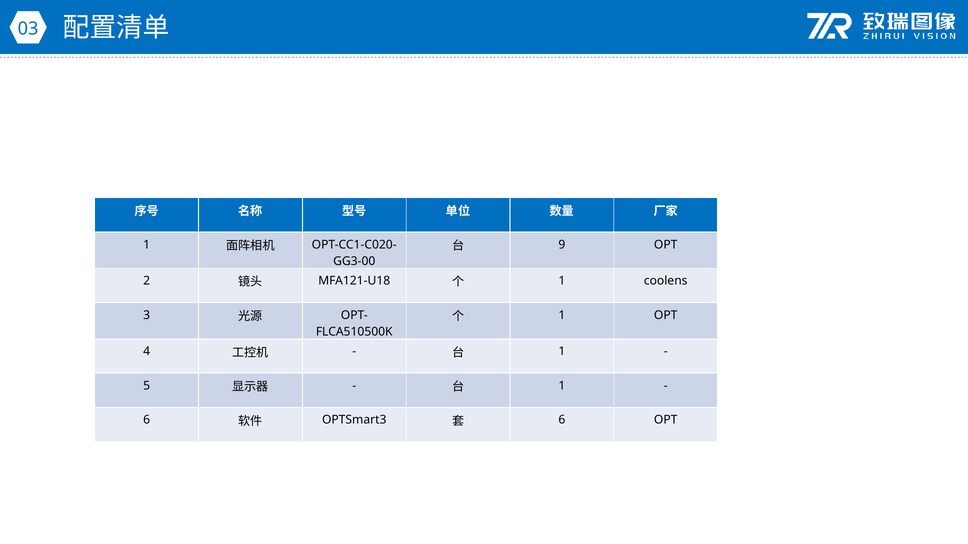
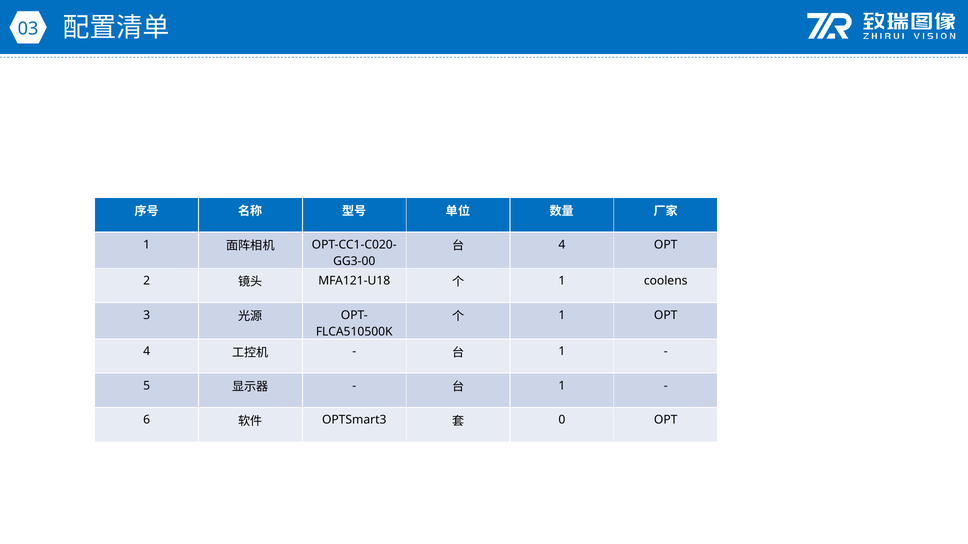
9 at (562, 245): 9 -> 4
6 at (562, 420): 6 -> 0
